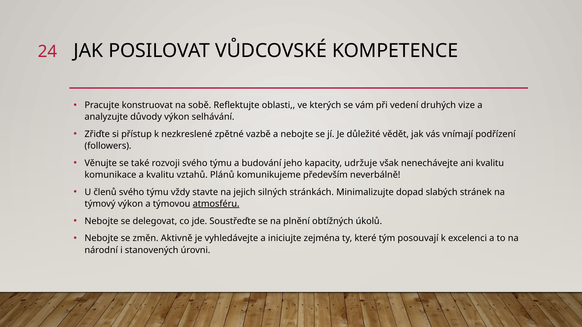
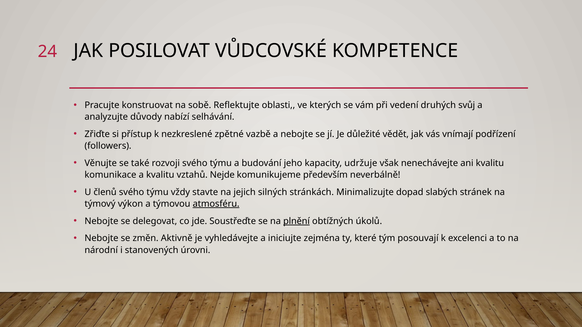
vize: vize -> svůj
důvody výkon: výkon -> nabízí
Plánů: Plánů -> Nejde
plnění underline: none -> present
